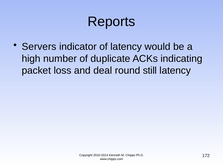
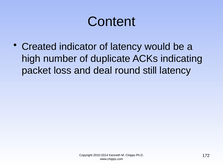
Reports: Reports -> Content
Servers: Servers -> Created
